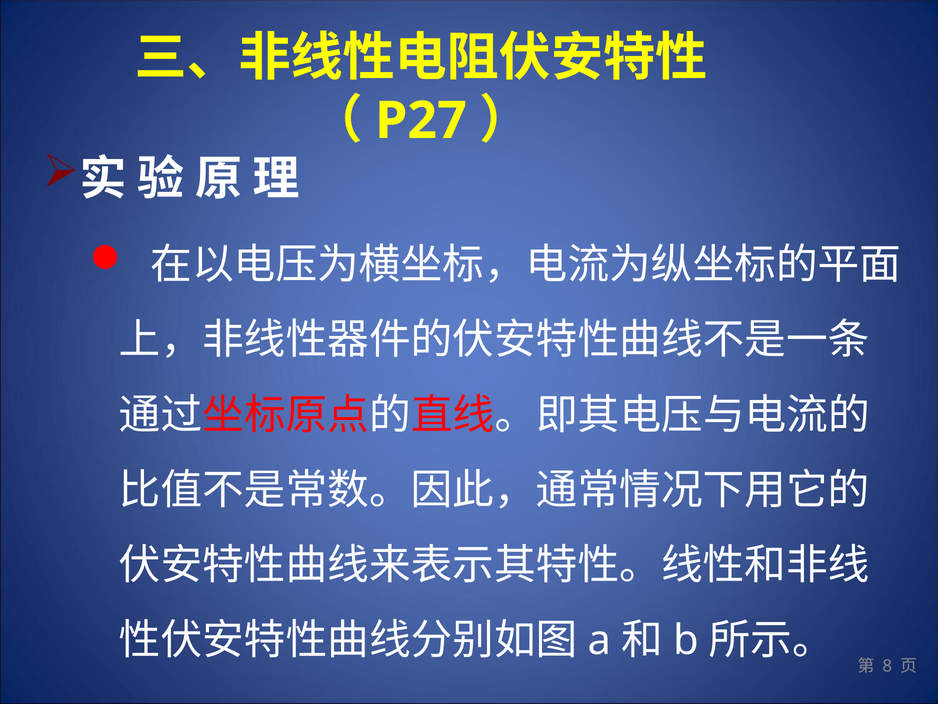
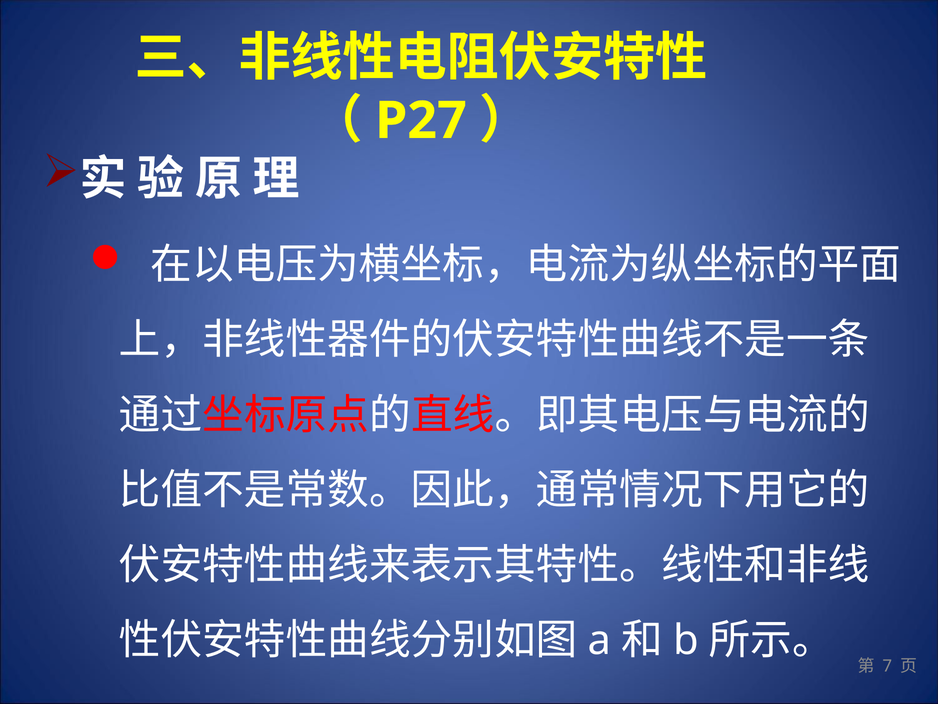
8: 8 -> 7
